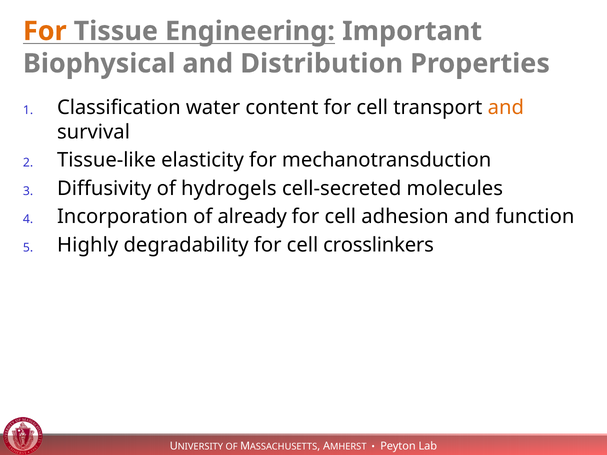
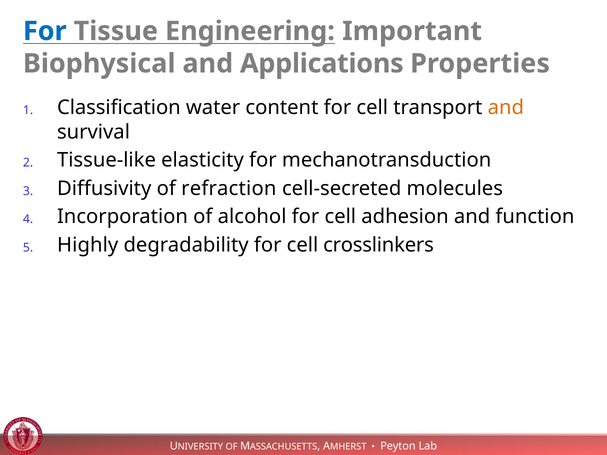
For at (45, 31) colour: orange -> blue
Distribution: Distribution -> Applications
hydrogels: hydrogels -> refraction
already: already -> alcohol
